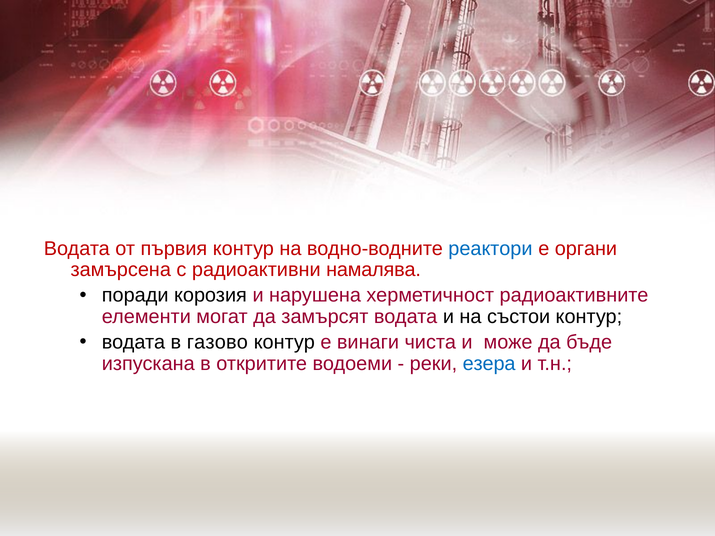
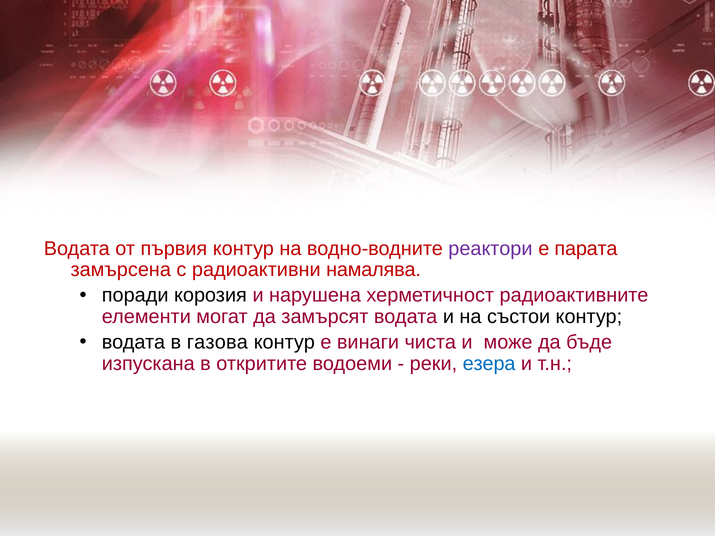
реактори colour: blue -> purple
органи: органи -> парата
газово: газово -> газова
